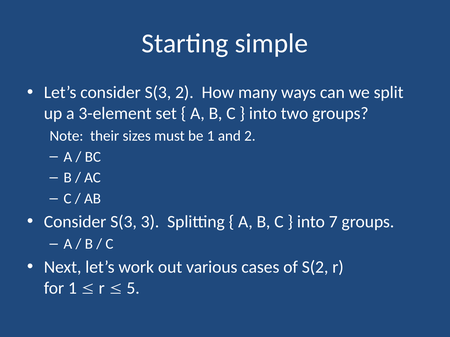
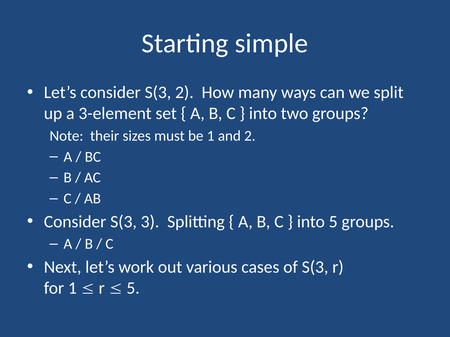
into 7: 7 -> 5
of S(2: S(2 -> S(3
